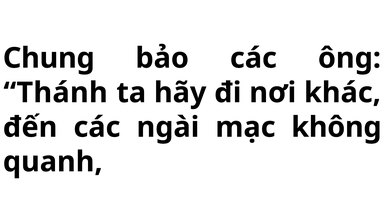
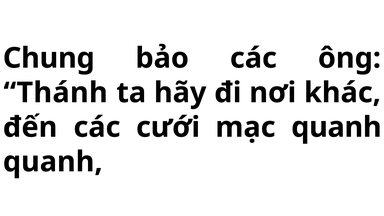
ngài: ngài -> cưới
mạc không: không -> quanh
